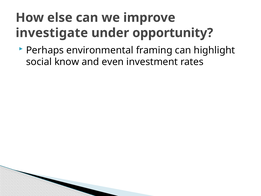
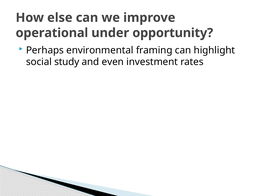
investigate: investigate -> operational
know: know -> study
